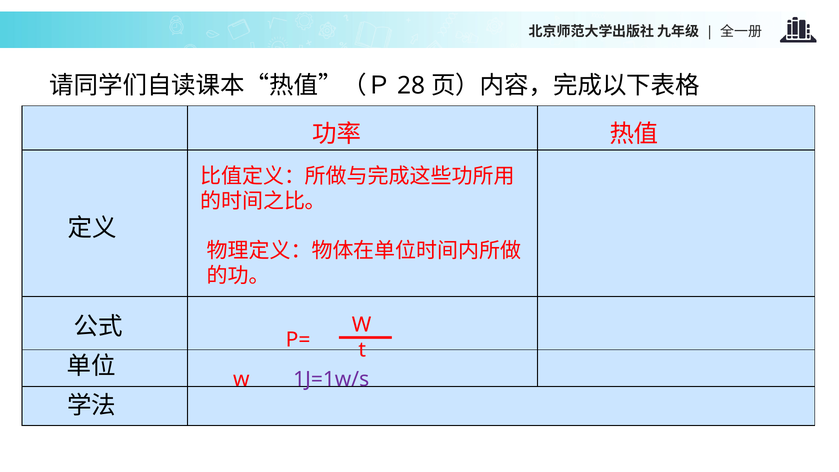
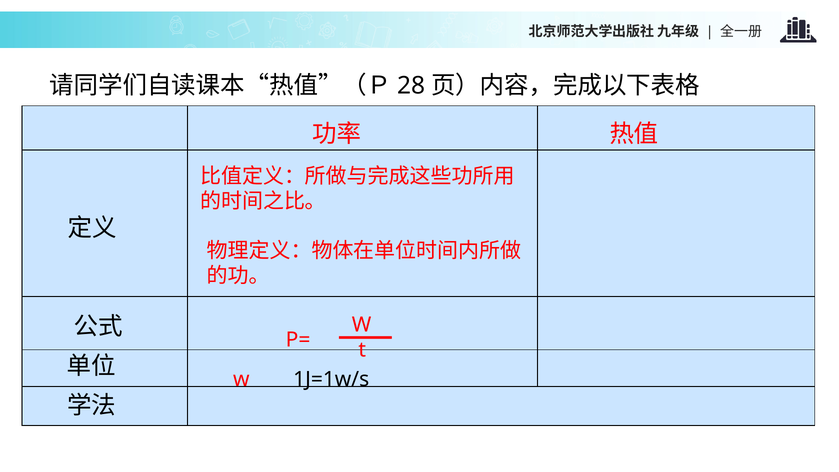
1J=1w/s colour: purple -> black
